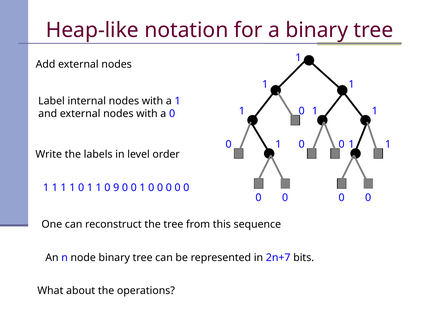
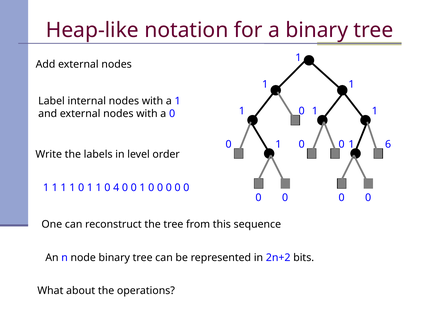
1 at (388, 144): 1 -> 6
9: 9 -> 4
2n+7: 2n+7 -> 2n+2
